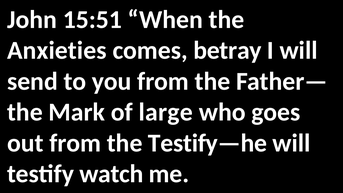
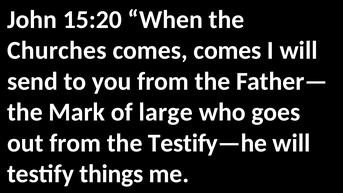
15:51: 15:51 -> 15:20
Anxieties: Anxieties -> Churches
comes betray: betray -> comes
watch: watch -> things
